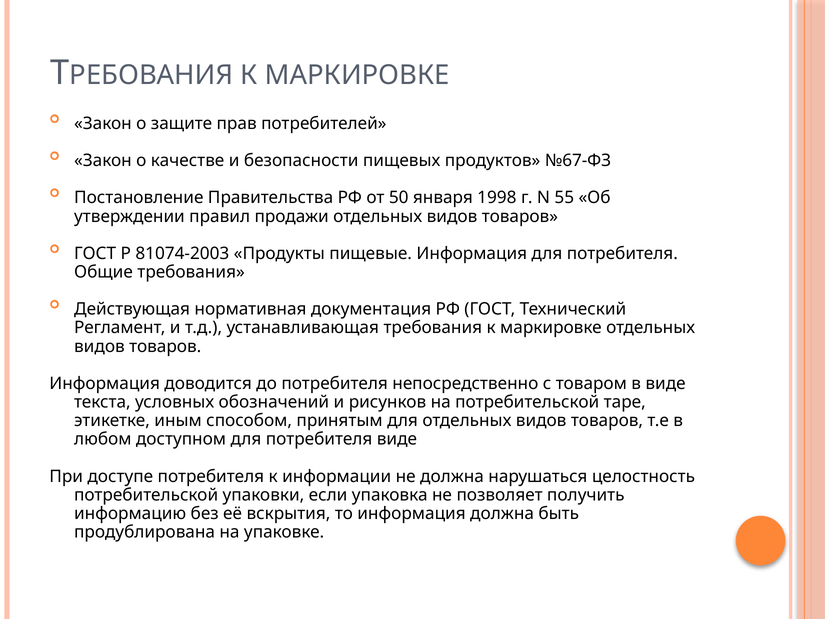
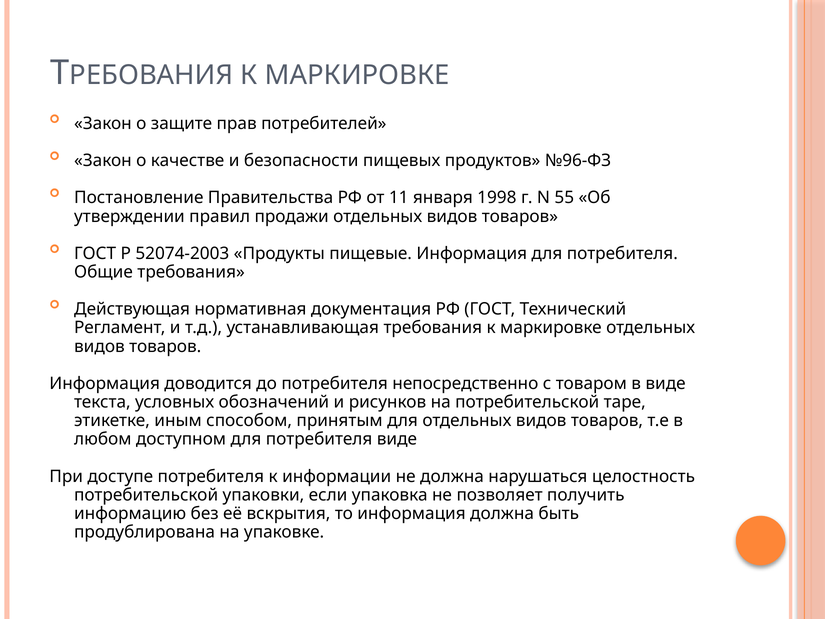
№67-ФЗ: №67-ФЗ -> №96-ФЗ
50: 50 -> 11
81074-2003: 81074-2003 -> 52074-2003
